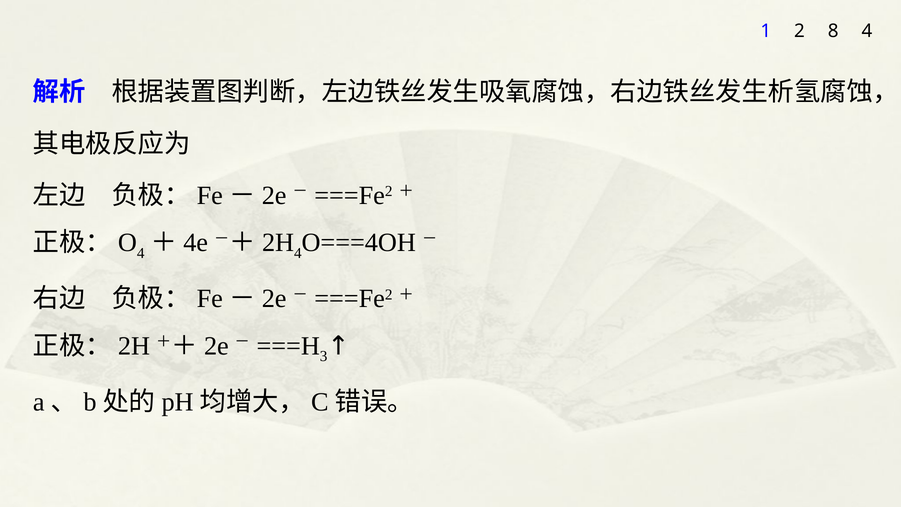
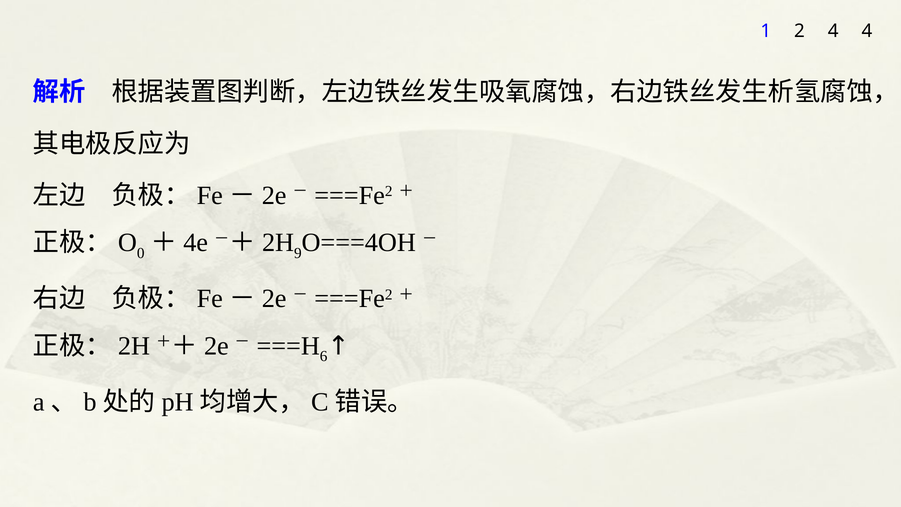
2 8: 8 -> 4
4 at (141, 253): 4 -> 0
4 at (298, 253): 4 -> 9
3: 3 -> 6
